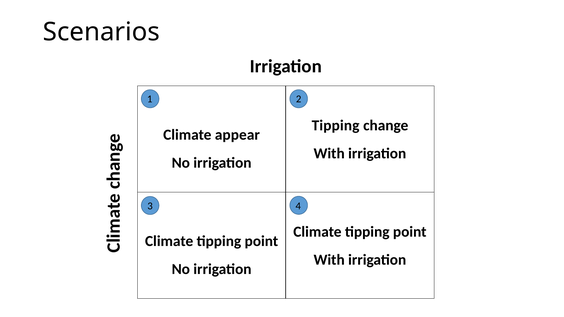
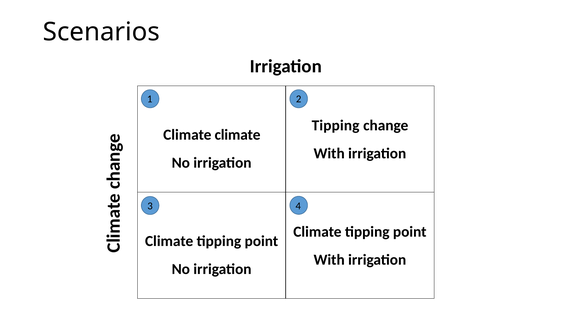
Climate appear: appear -> climate
